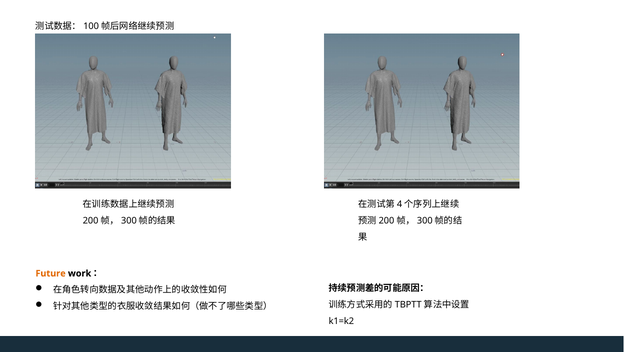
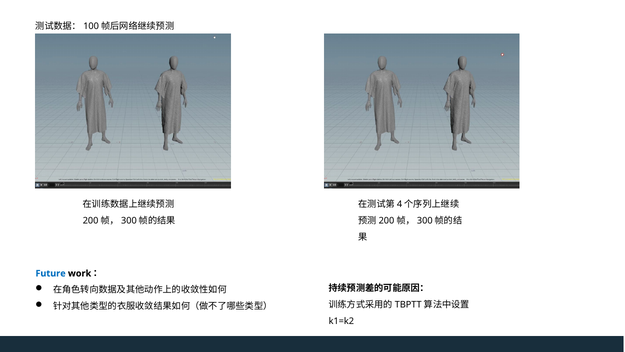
Future colour: orange -> blue
